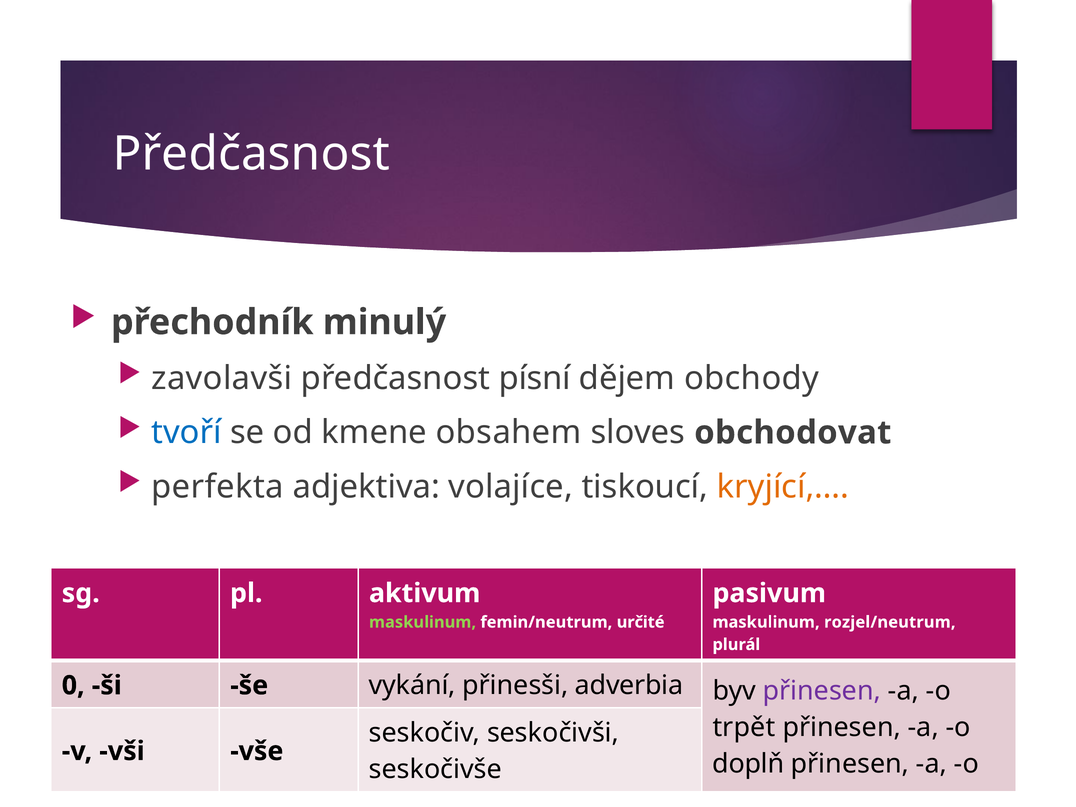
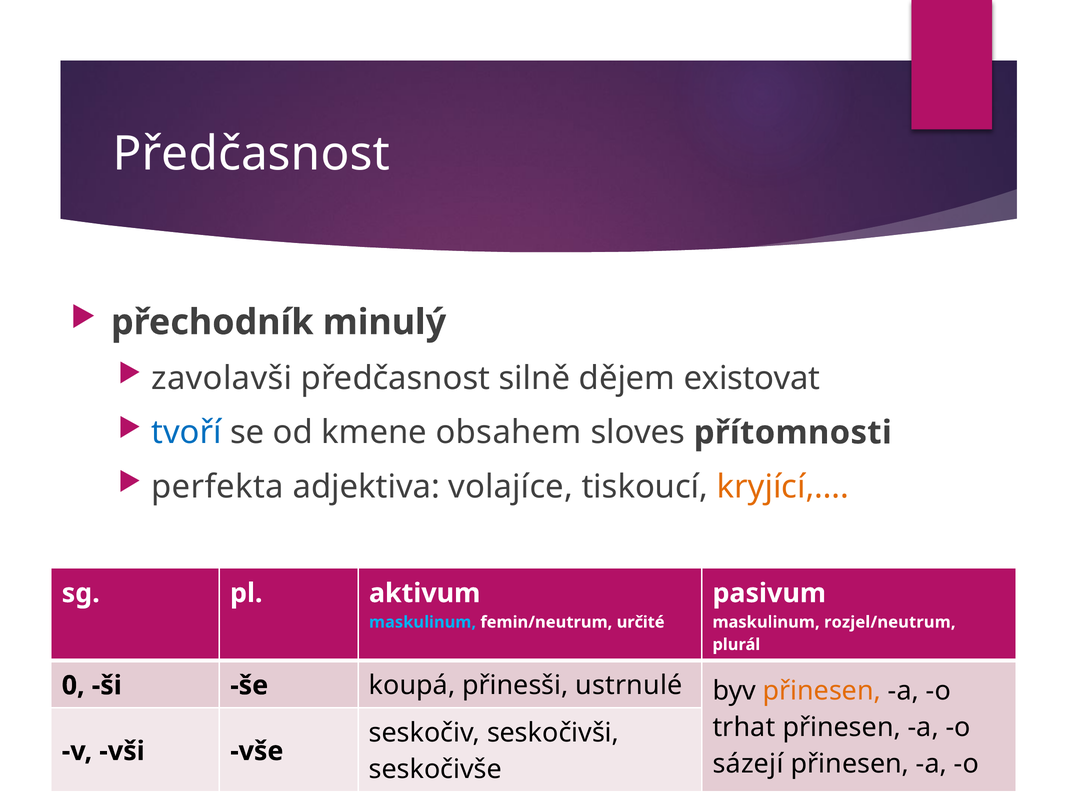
písní: písní -> silně
obchody: obchody -> existovat
obchodovat: obchodovat -> přítomnosti
maskulinum at (423, 622) colour: light green -> light blue
vykání: vykání -> koupá
adverbia: adverbia -> ustrnulé
přinesen at (822, 691) colour: purple -> orange
trpět: trpět -> trhat
doplň: doplň -> sázejí
